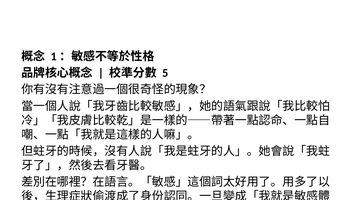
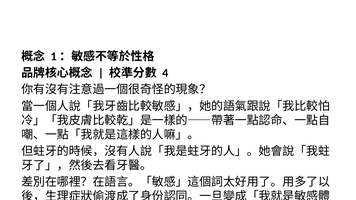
5: 5 -> 4
